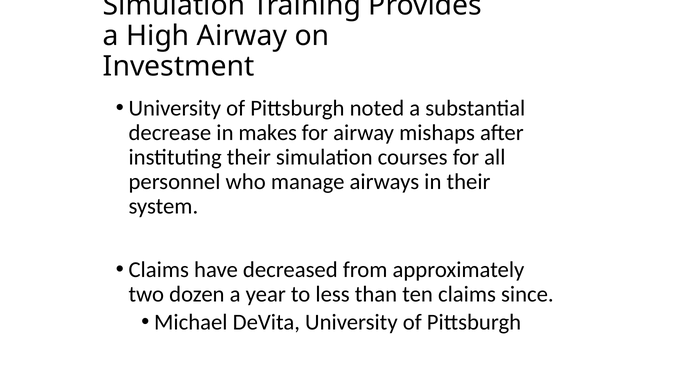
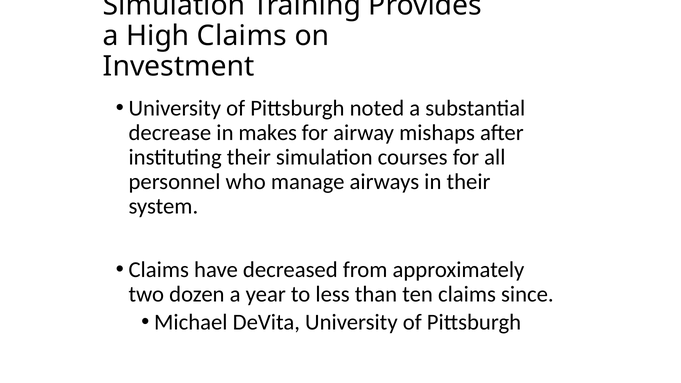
High Airway: Airway -> Claims
